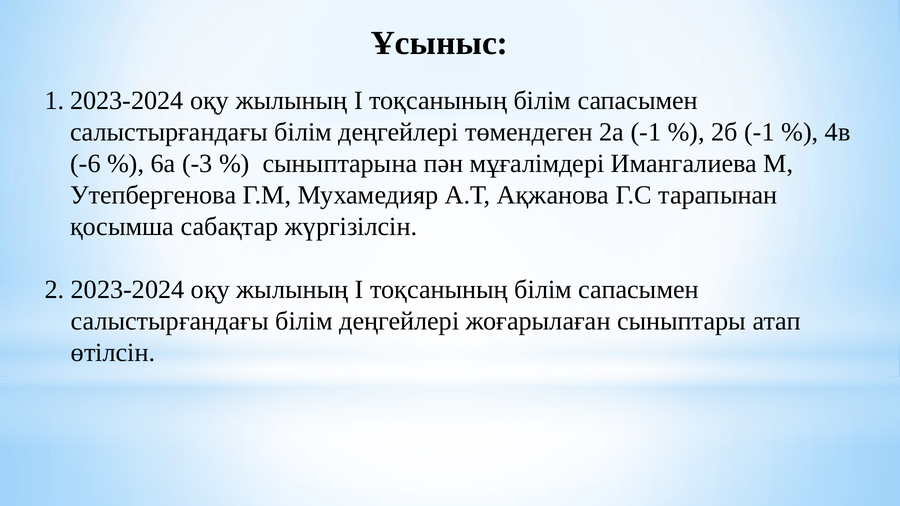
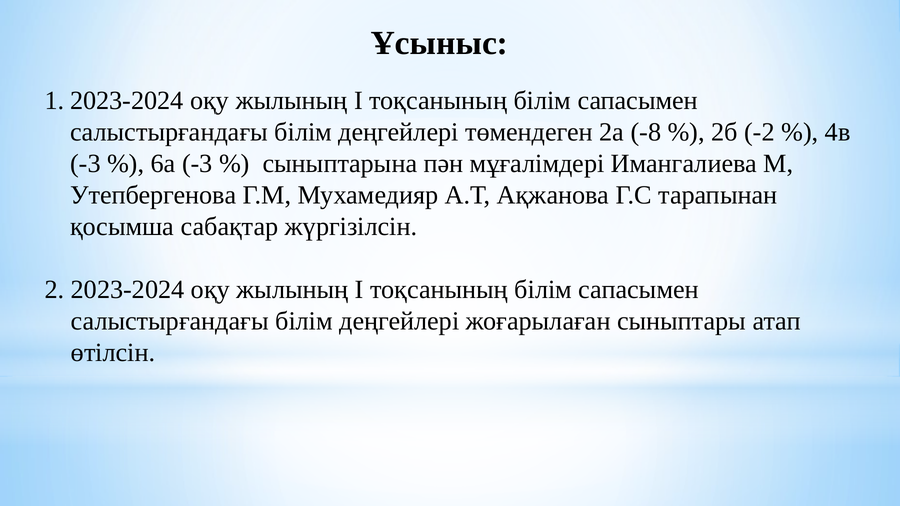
2а -1: -1 -> -8
2б -1: -1 -> -2
-6 at (85, 163): -6 -> -3
